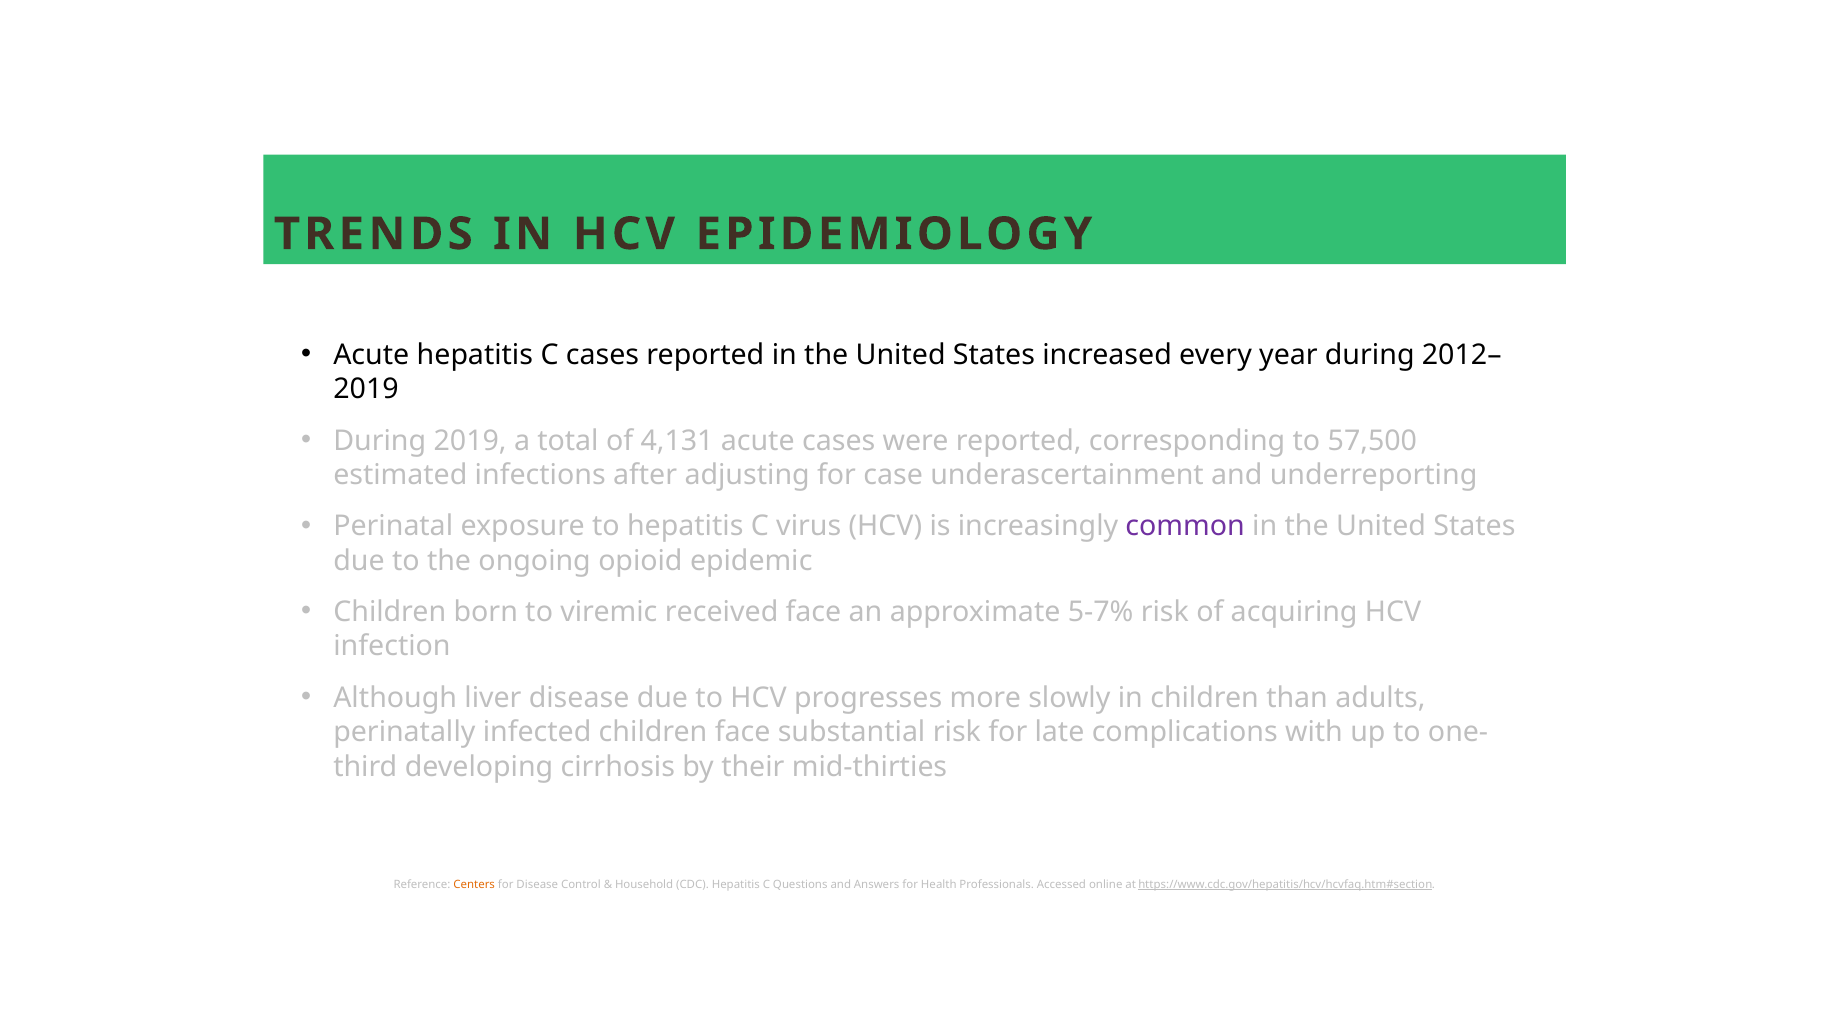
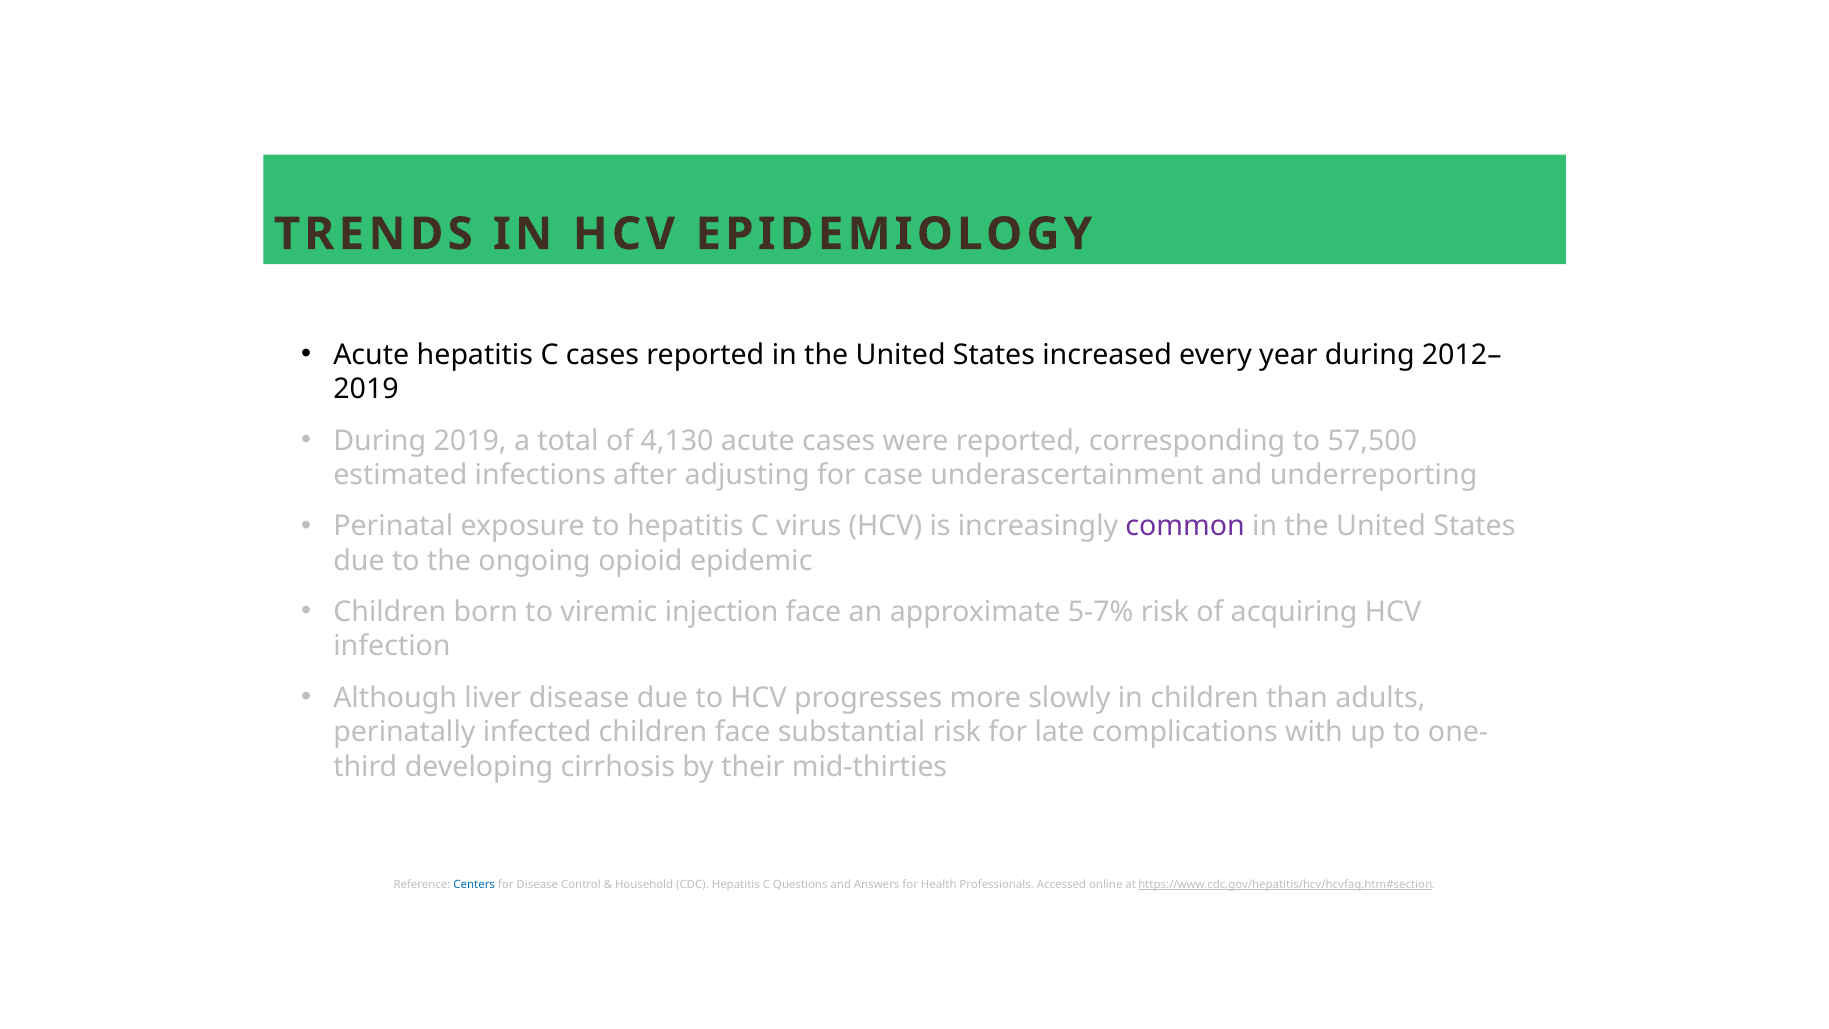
4,131: 4,131 -> 4,130
received: received -> injection
Centers colour: orange -> blue
